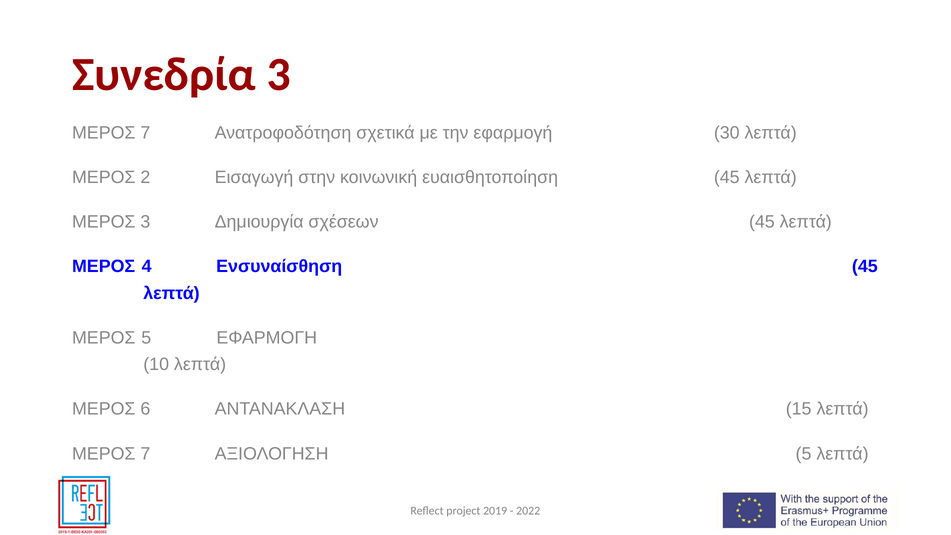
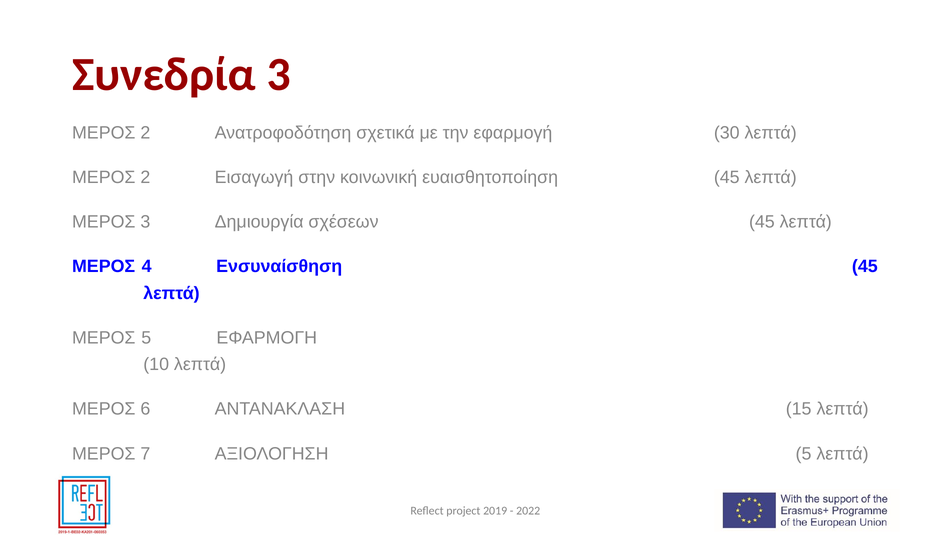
7 at (145, 133): 7 -> 2
